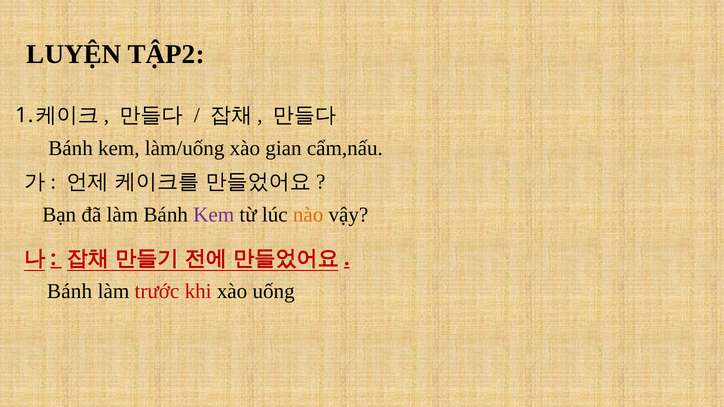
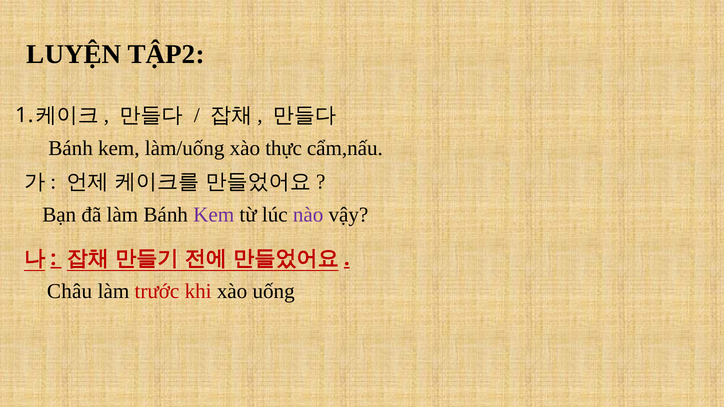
gian: gian -> thực
nào colour: orange -> purple
Bánh at (70, 291): Bánh -> Châu
